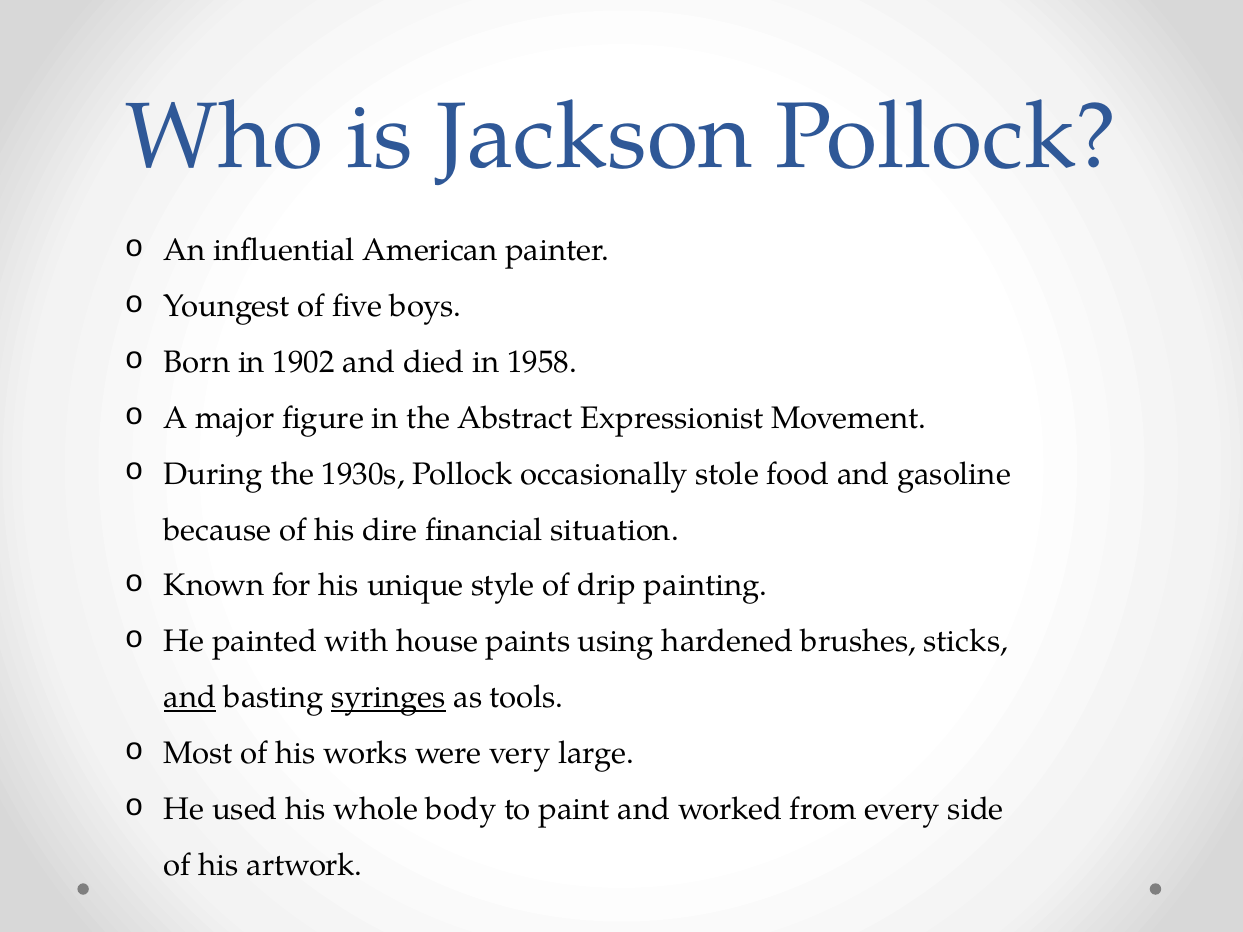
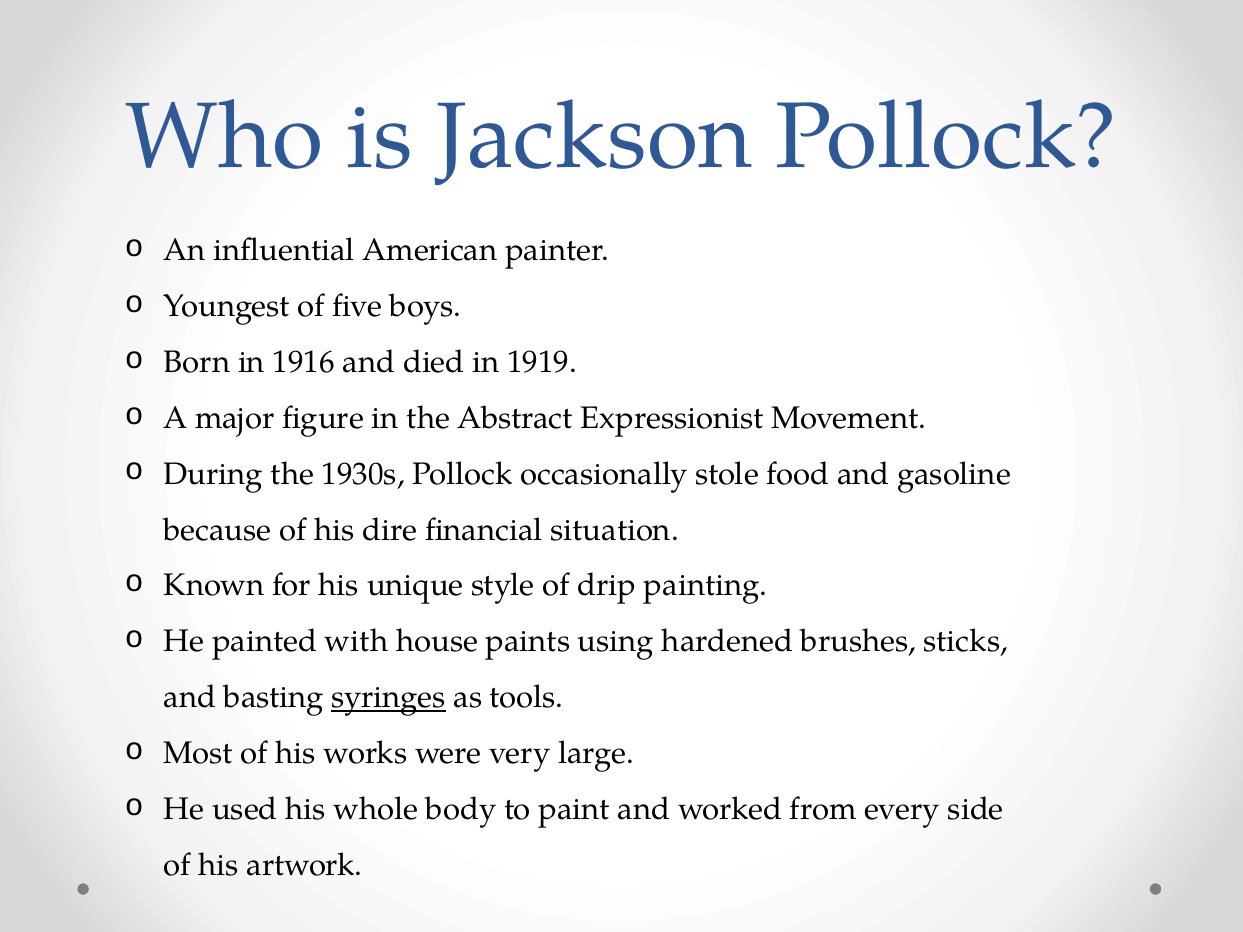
1902: 1902 -> 1916
1958: 1958 -> 1919
and at (190, 698) underline: present -> none
